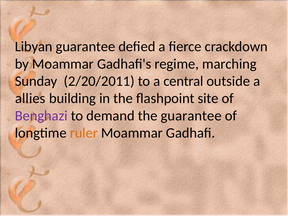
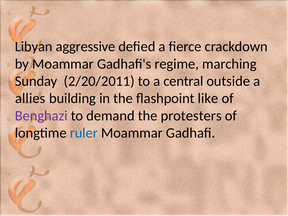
Libyan guarantee: guarantee -> aggressive
site: site -> like
the guarantee: guarantee -> protesters
ruler colour: orange -> blue
